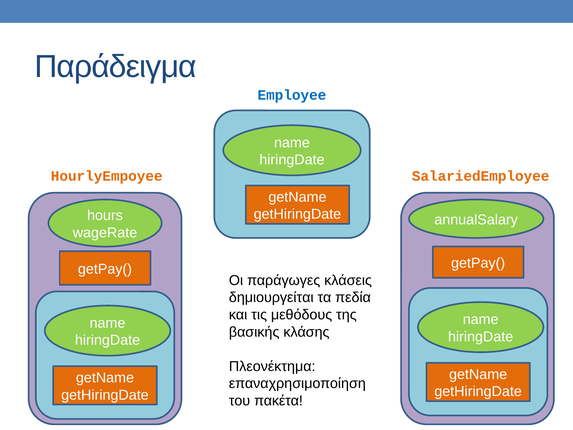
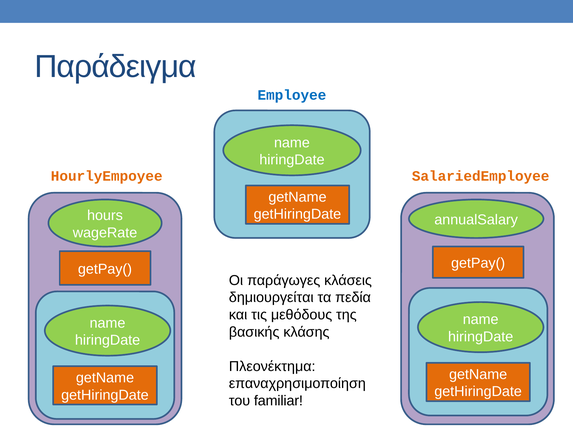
πακέτα: πακέτα -> familiar
